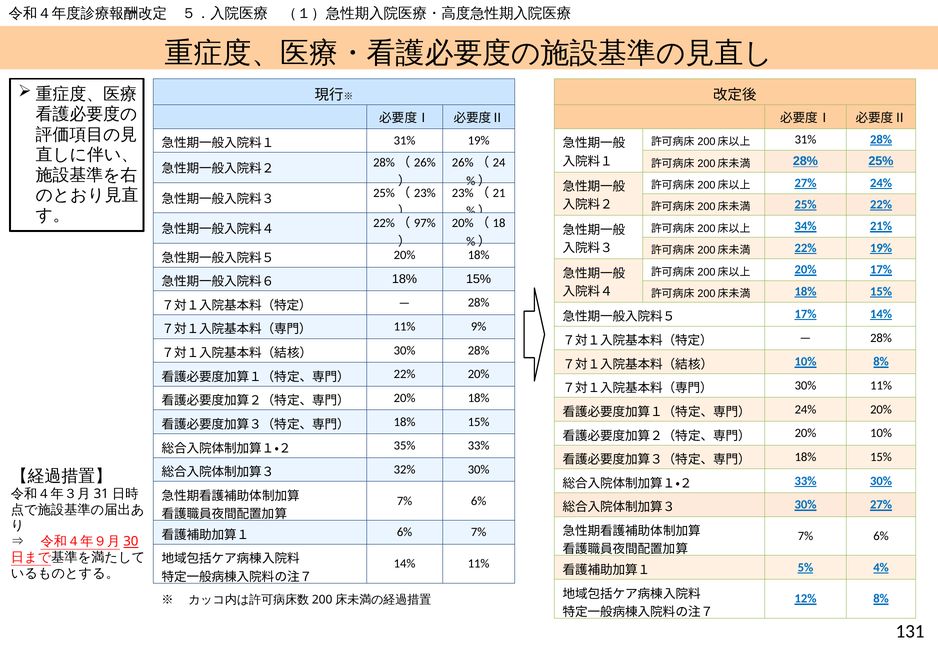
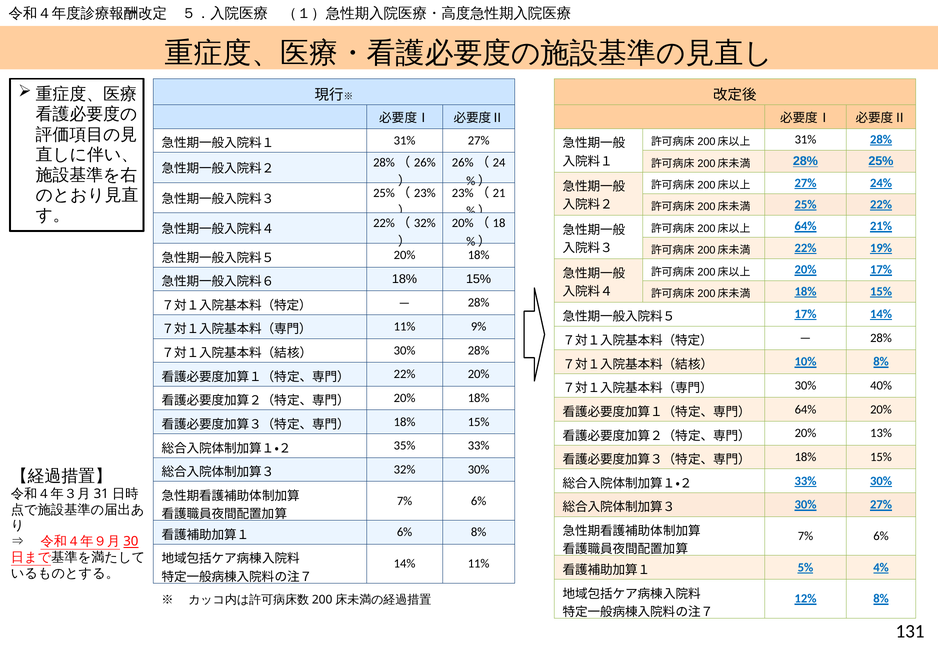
31% 19%: 19% -> 27%
34% at (806, 226): 34% -> 64%
97% at (425, 223): 97% -> 32%
30% 11%: 11% -> 40%
24% at (805, 410): 24% -> 64%
20% 10%: 10% -> 13%
6% 7%: 7% -> 8%
